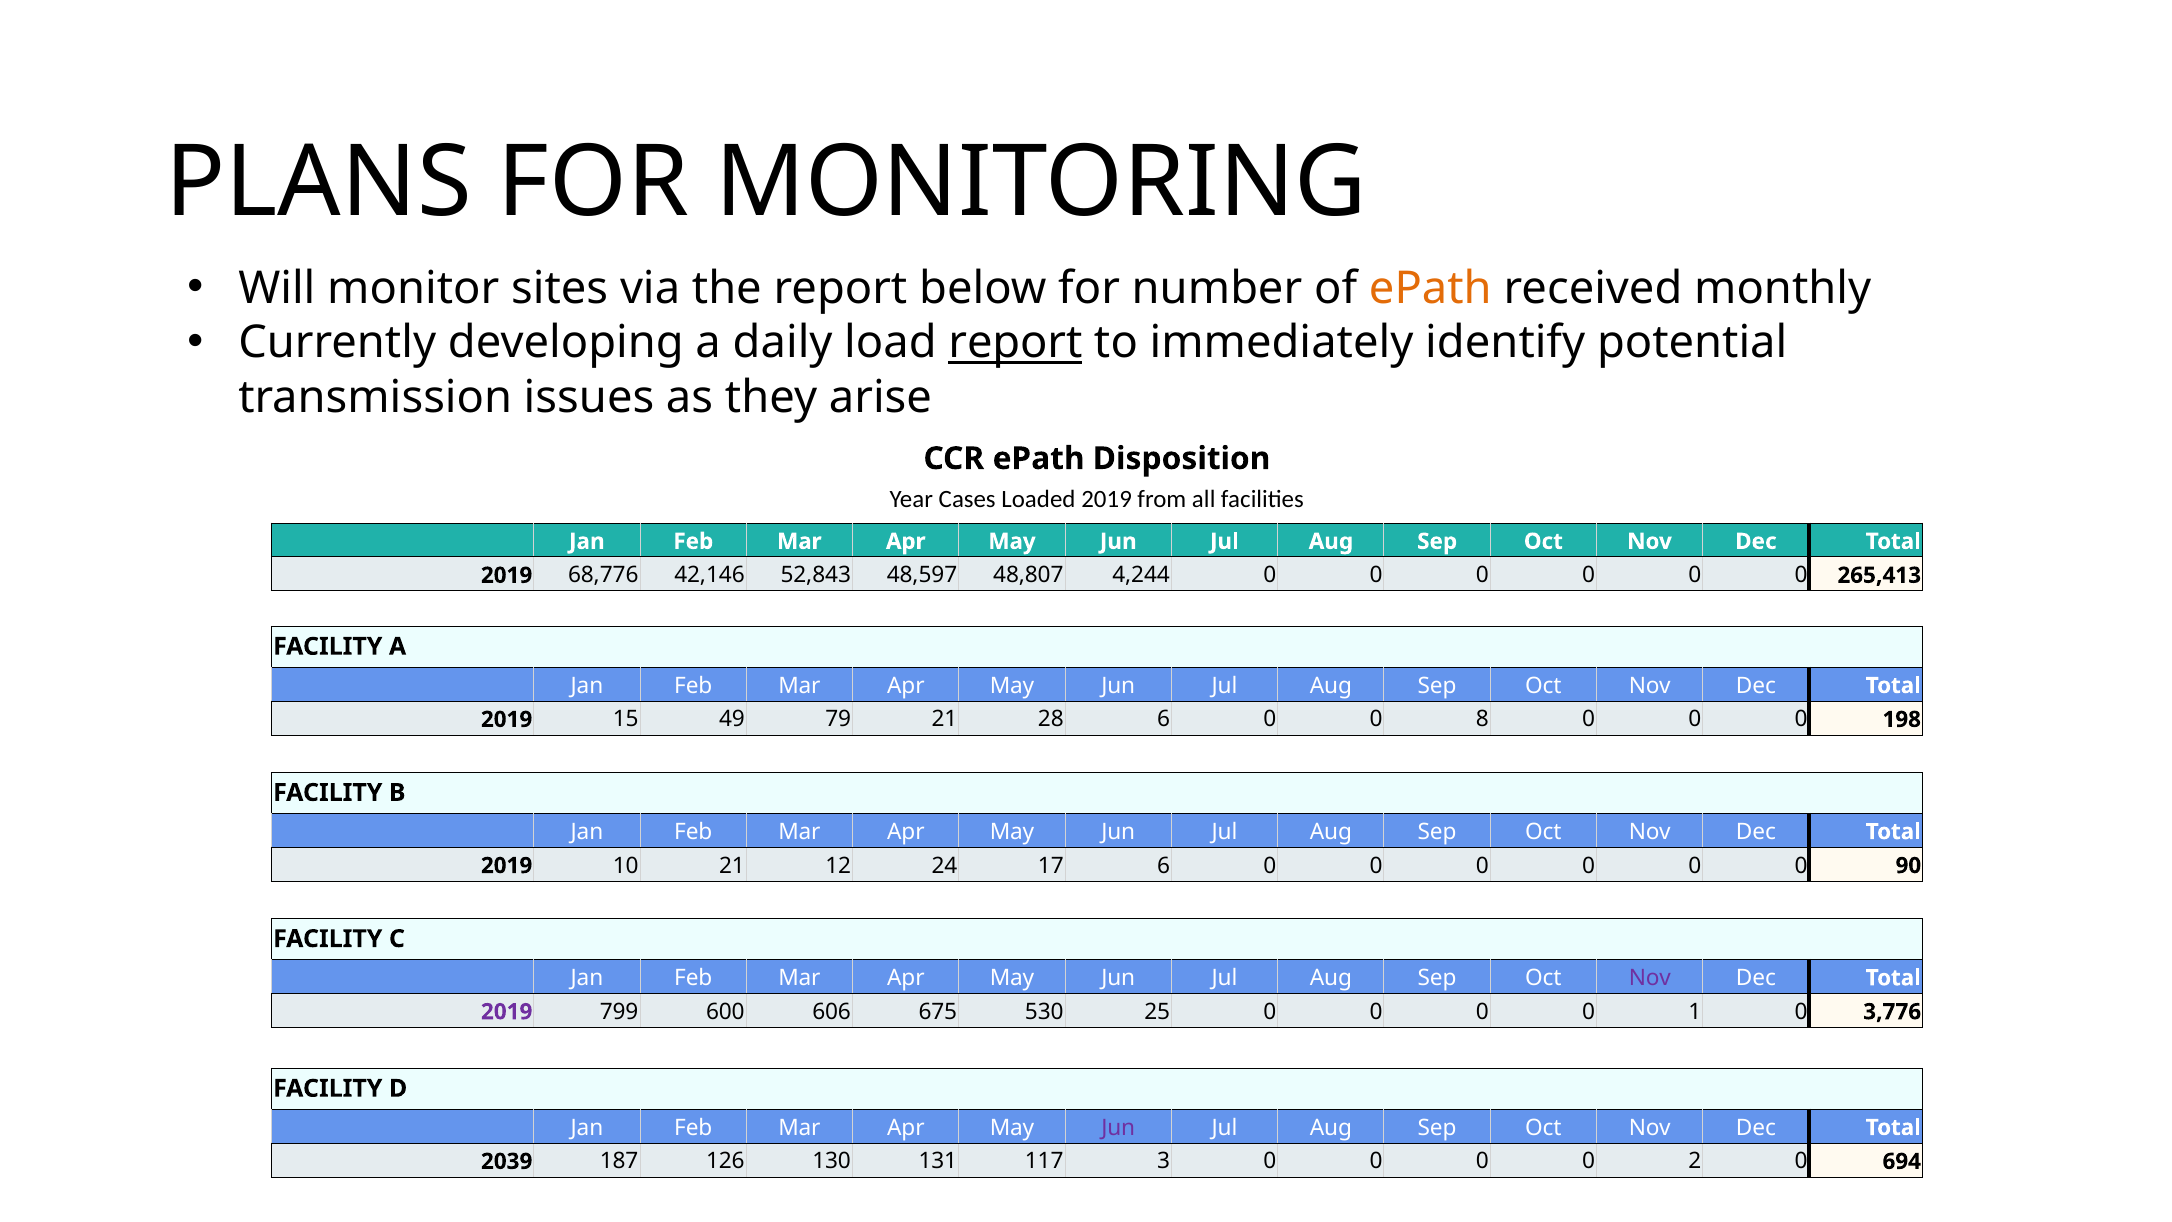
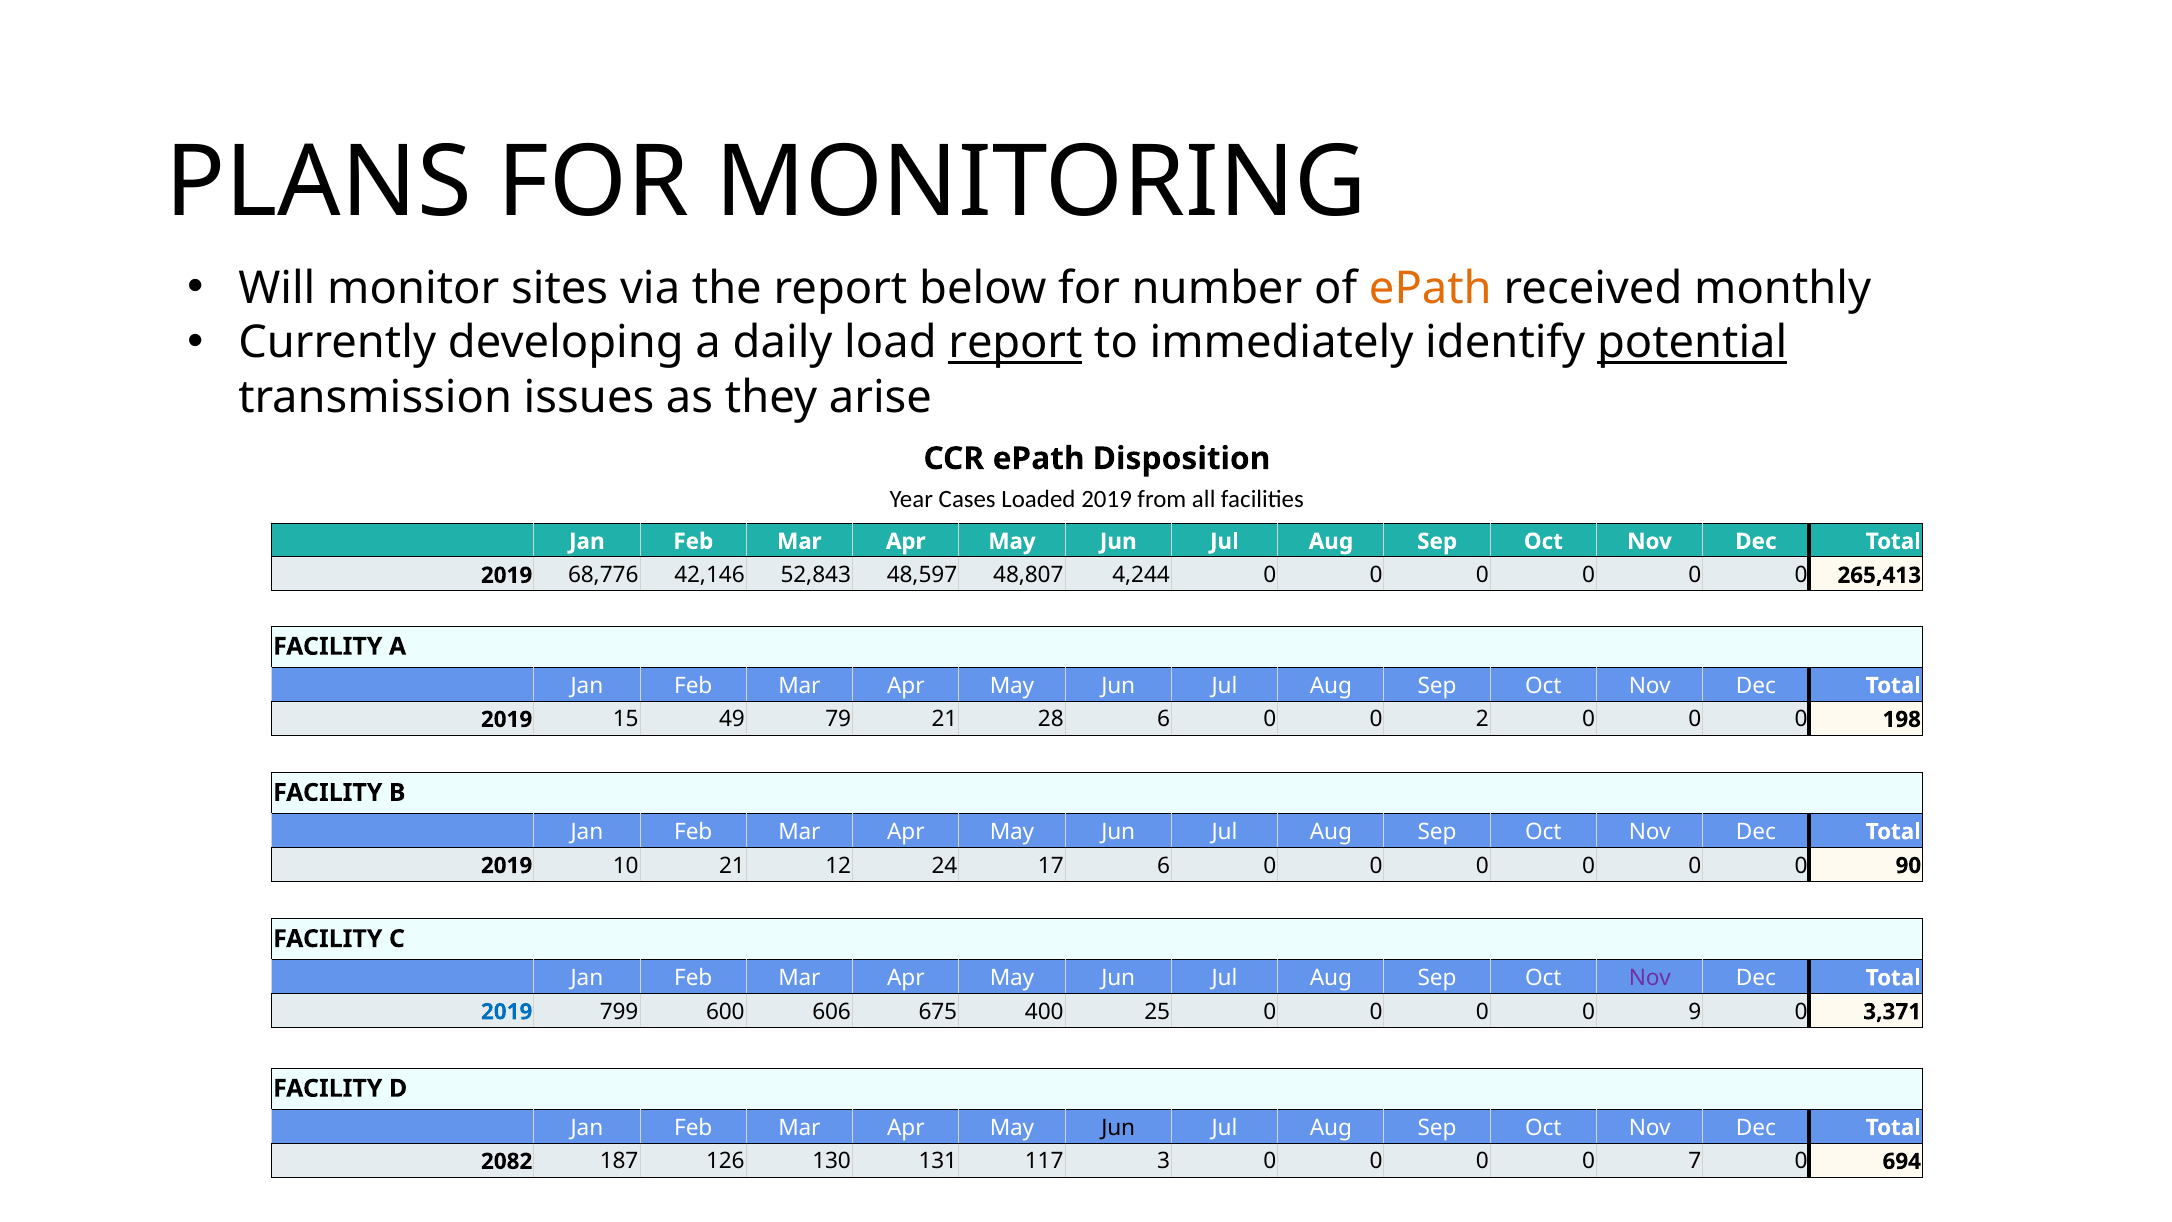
potential underline: none -> present
8: 8 -> 2
2019 at (507, 1012) colour: purple -> blue
530: 530 -> 400
1: 1 -> 9
3,776: 3,776 -> 3,371
Jun at (1118, 1127) colour: purple -> black
2039: 2039 -> 2082
2: 2 -> 7
